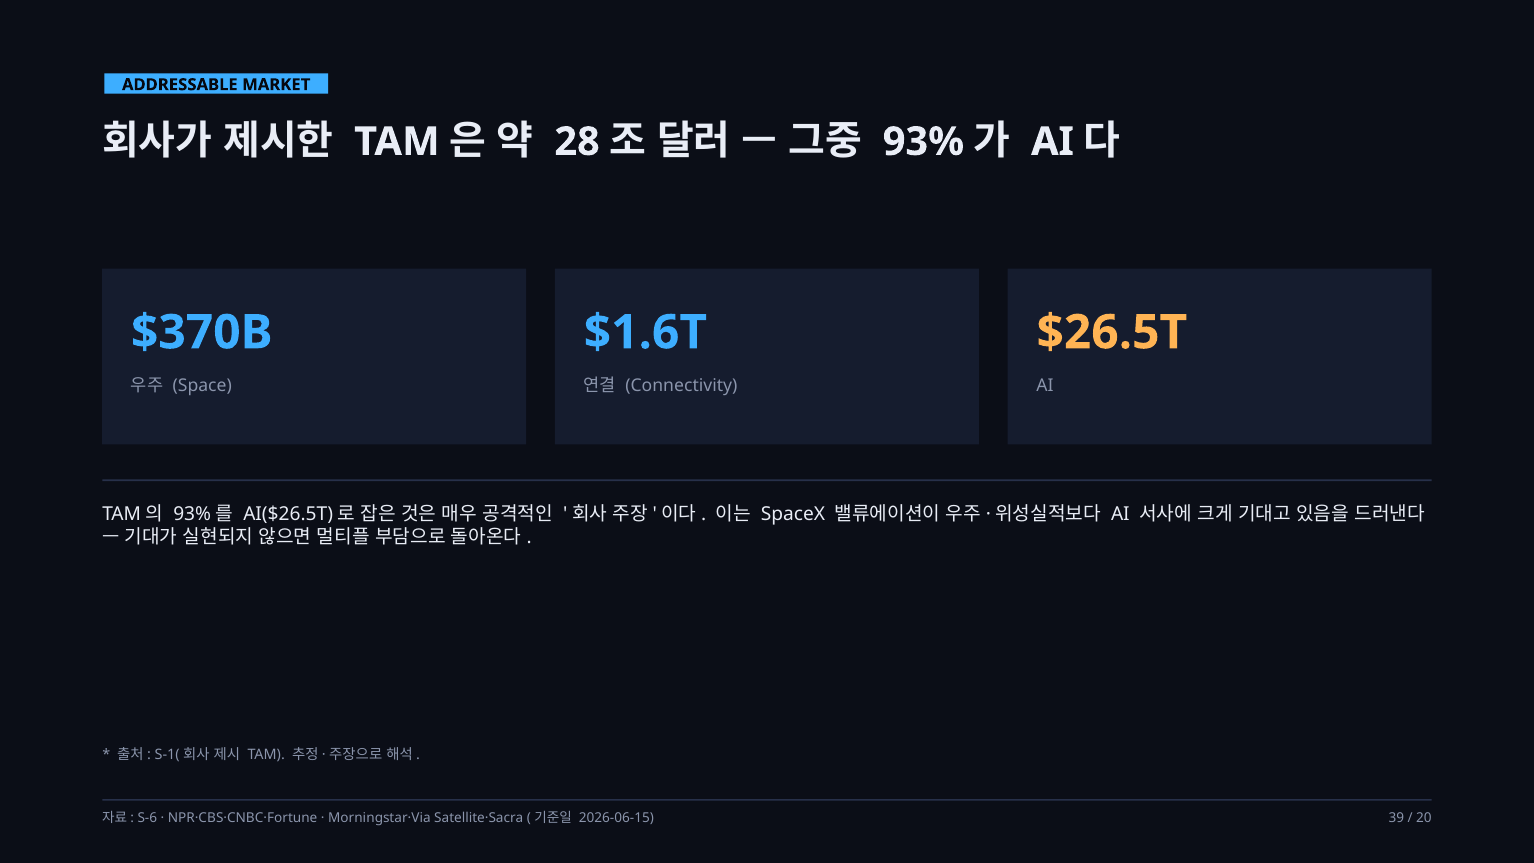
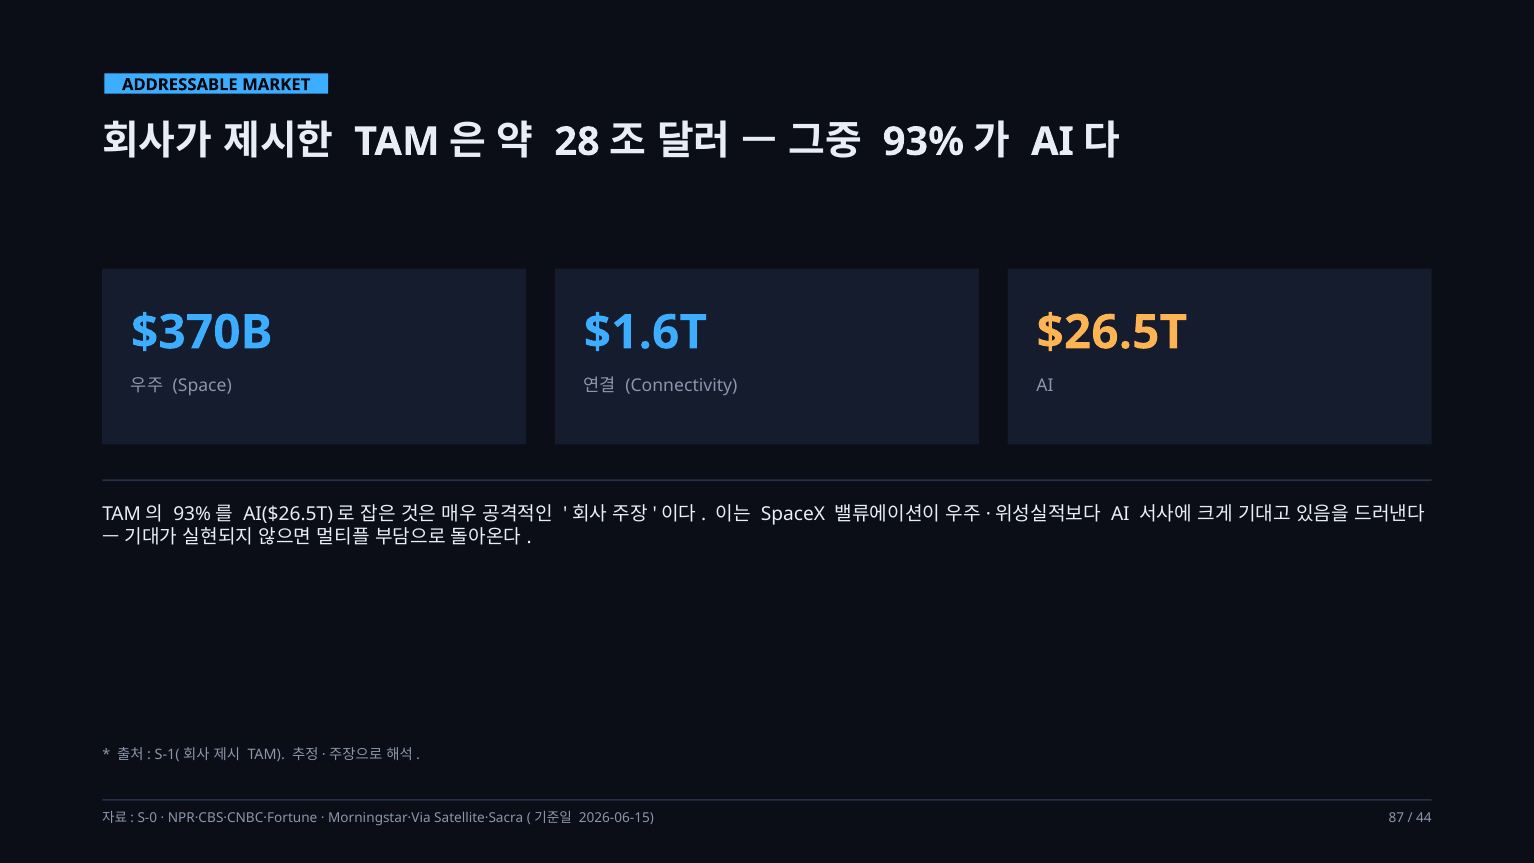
S-6: S-6 -> S-0
39: 39 -> 87
20: 20 -> 44
